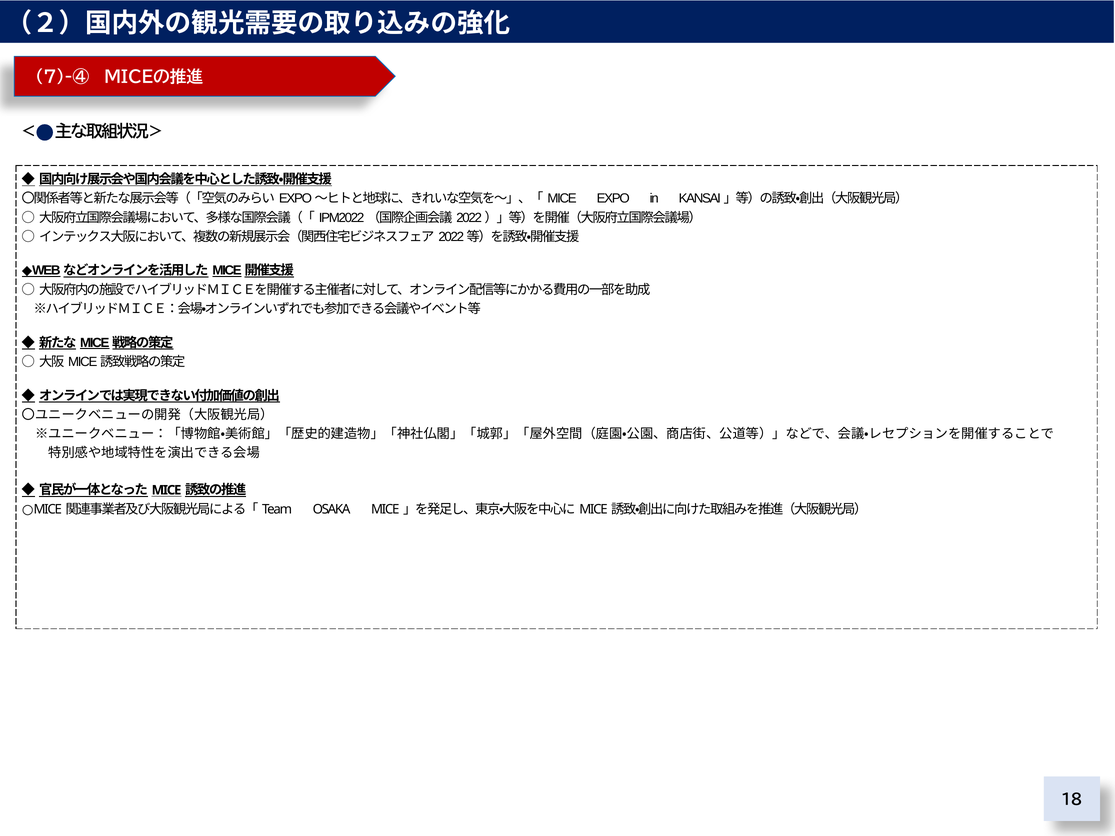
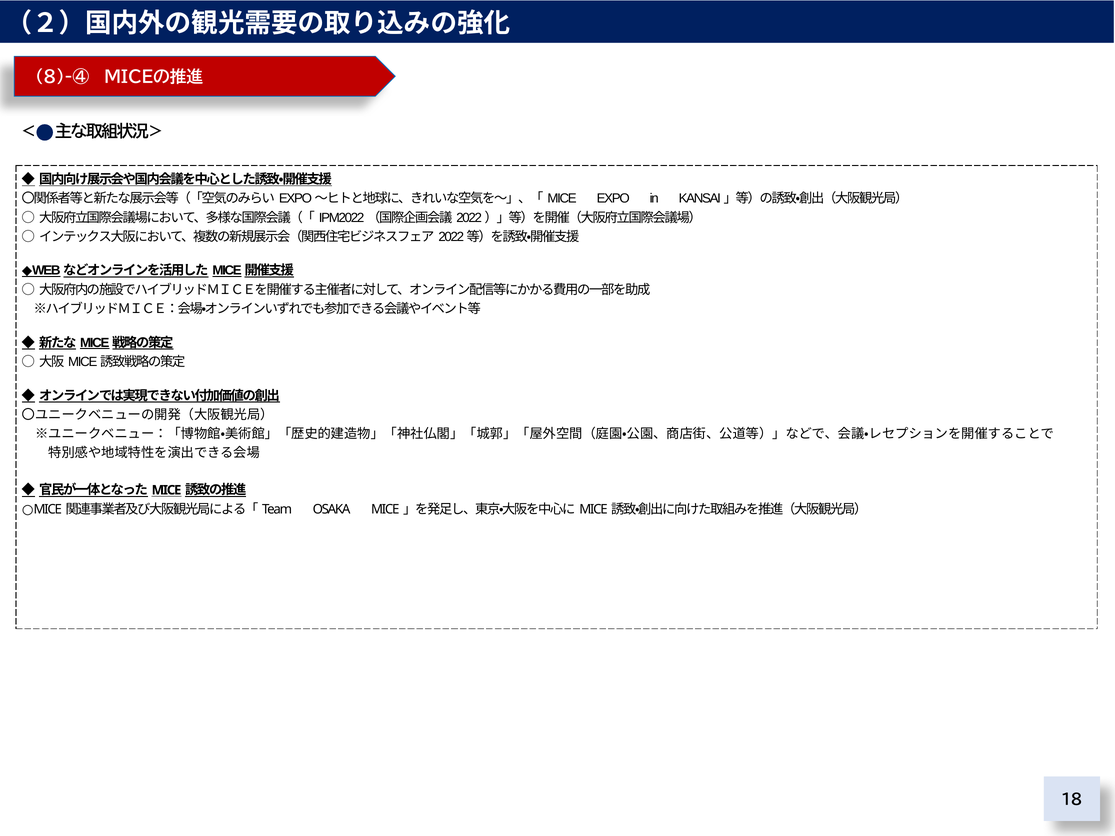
7)-④: 7)-④ -> 8)-④
